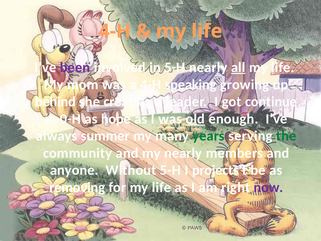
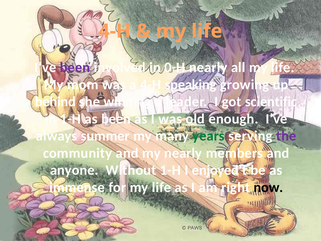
in 5-H: 5-H -> 0-H
all underline: present -> none
creating: creating -> winning
continue: continue -> scientific
in 0-H: 0-H -> 1-H
as hope: hope -> been
the colour: green -> purple
Without 5-H: 5-H -> 1-H
projects’t: projects’t -> enjoyed’t
removing: removing -> immense
now colour: purple -> black
